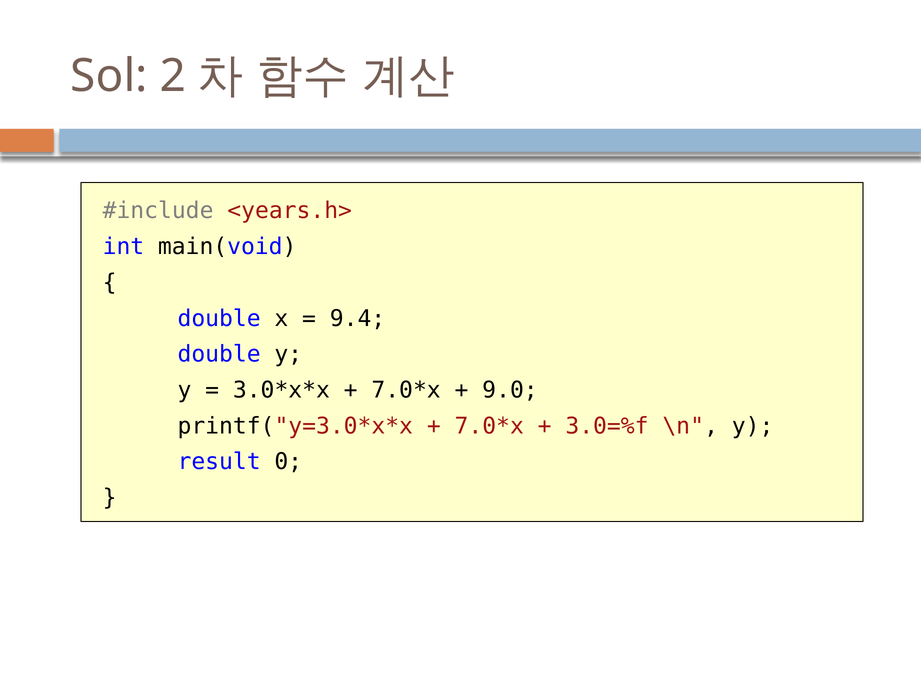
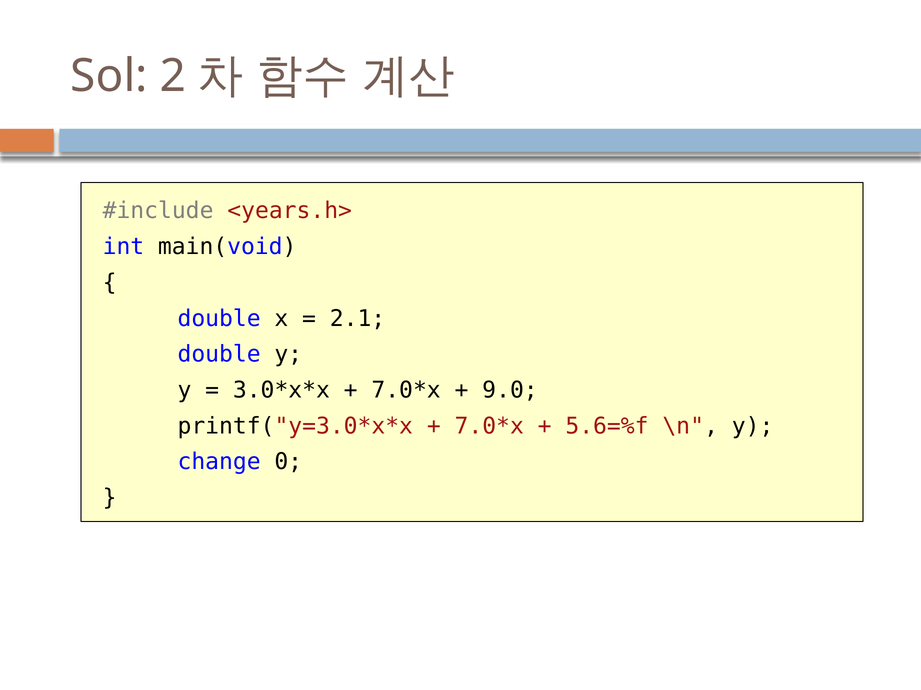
9.4: 9.4 -> 2.1
3.0=%f: 3.0=%f -> 5.6=%f
result: result -> change
